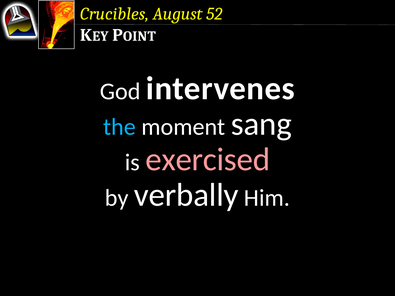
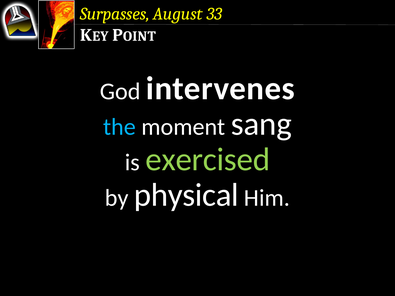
Crucibles: Crucibles -> Surpasses
52: 52 -> 33
exercised colour: pink -> light green
verbally: verbally -> physical
